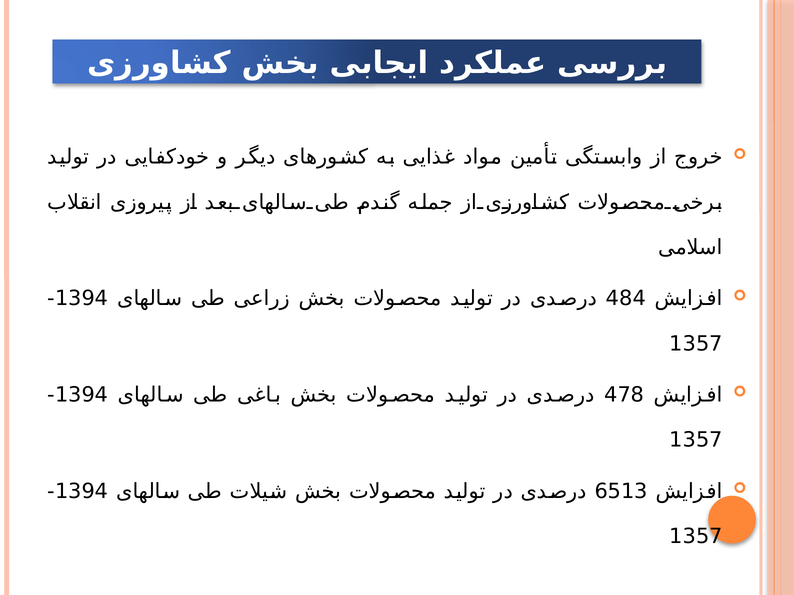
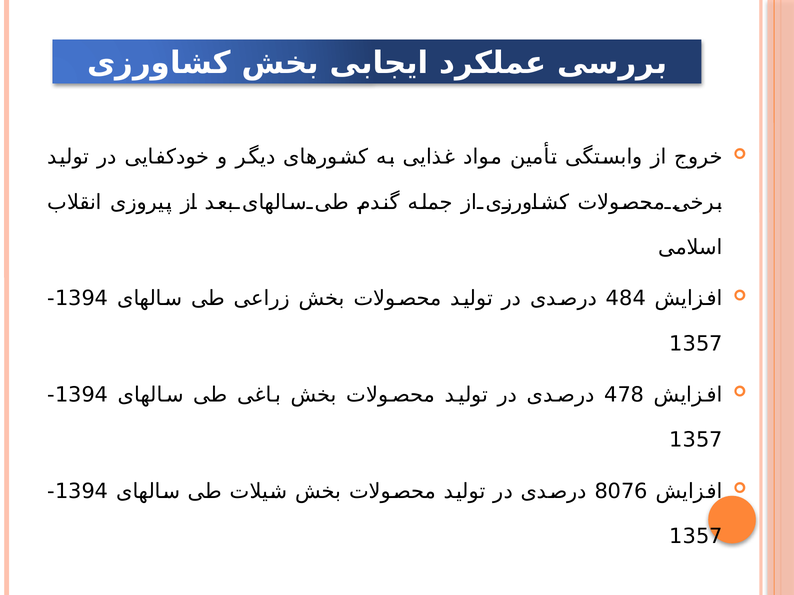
6513: 6513 -> 8076
